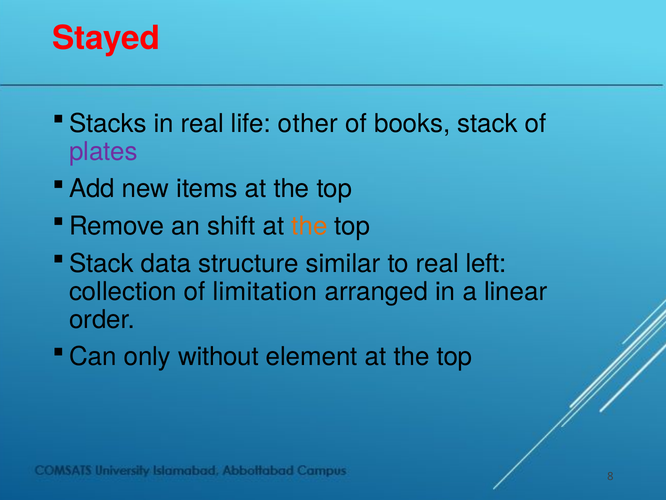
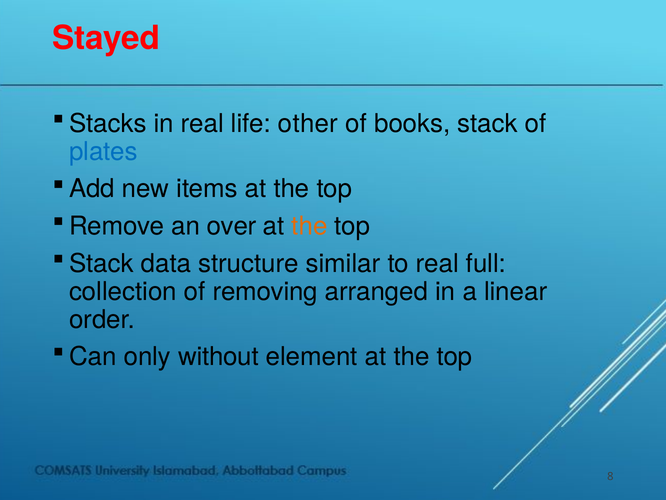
plates colour: purple -> blue
shift: shift -> over
left: left -> full
limitation: limitation -> removing
